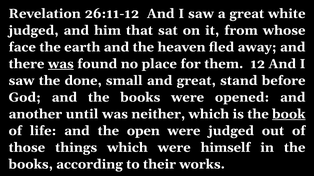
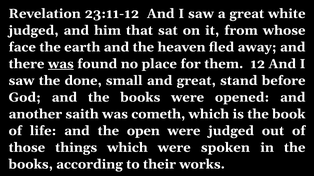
26:11-12: 26:11-12 -> 23:11-12
until: until -> saith
neither: neither -> cometh
book underline: present -> none
himself: himself -> spoken
